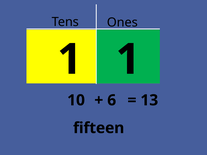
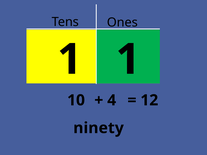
6: 6 -> 4
13: 13 -> 12
fifteen: fifteen -> ninety
